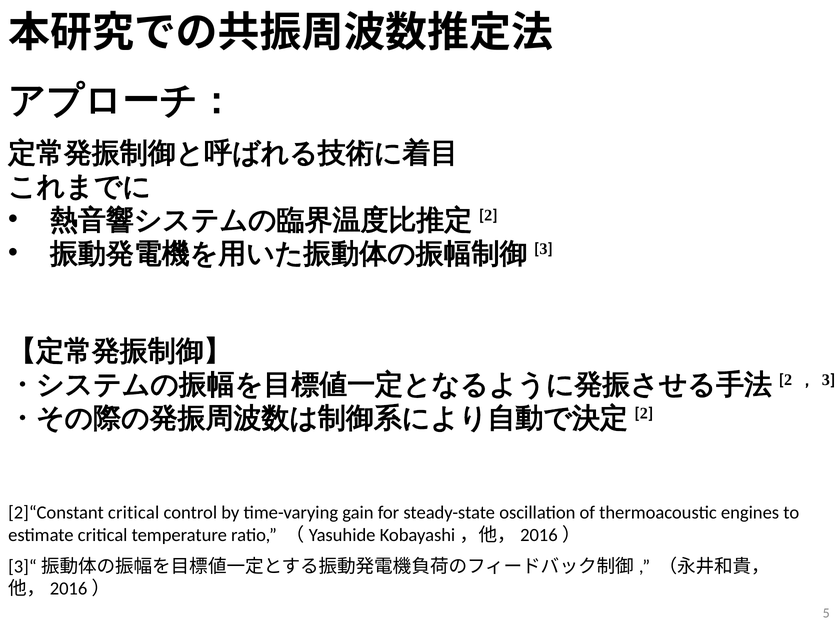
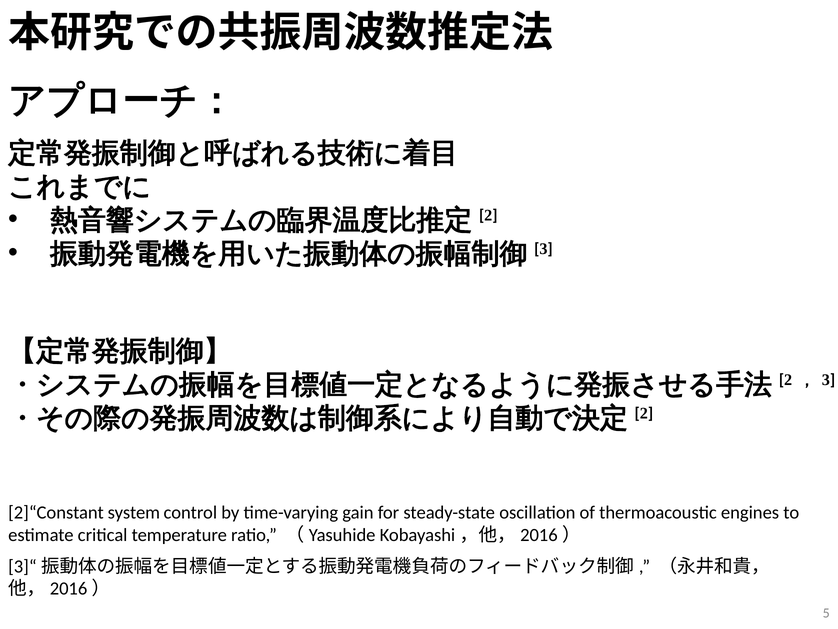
2]“Constant critical: critical -> system
